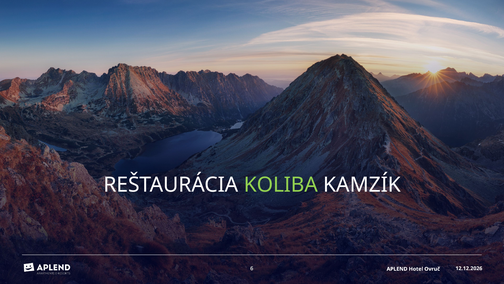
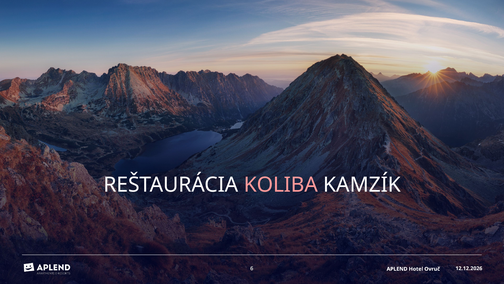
KOLIBA colour: light green -> pink
